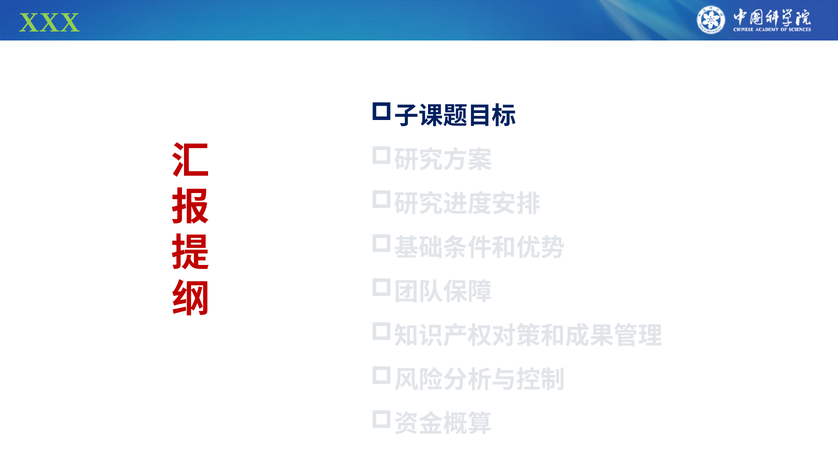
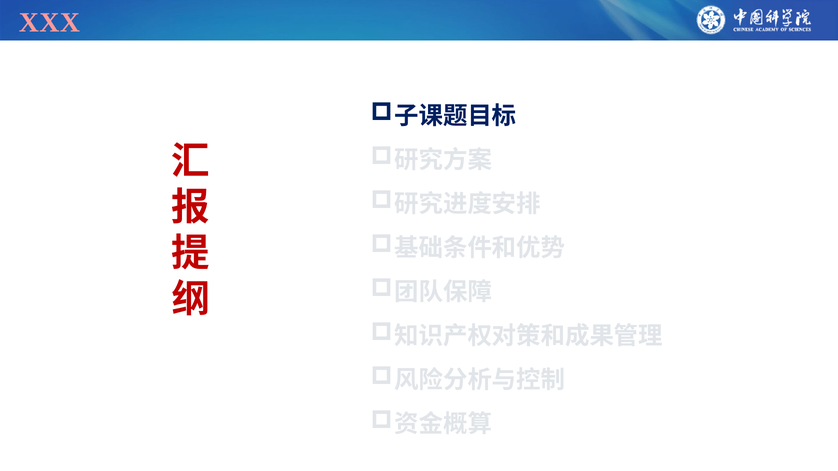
XXX colour: light green -> pink
